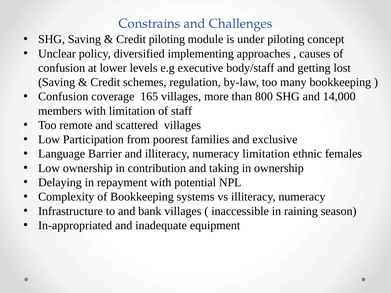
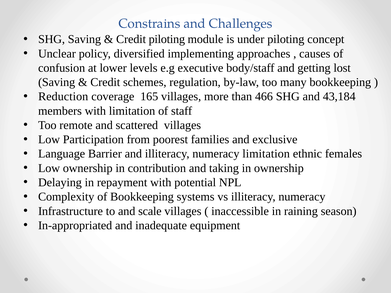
Confusion at (63, 97): Confusion -> Reduction
800: 800 -> 466
14,000: 14,000 -> 43,184
bank: bank -> scale
